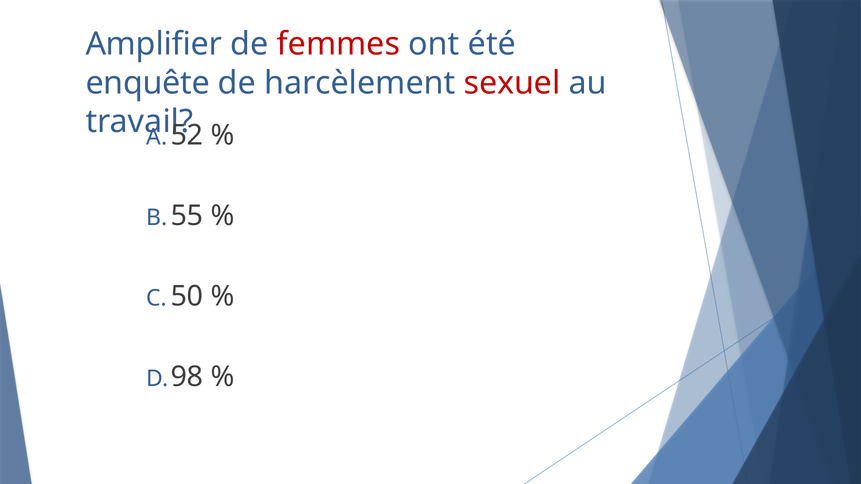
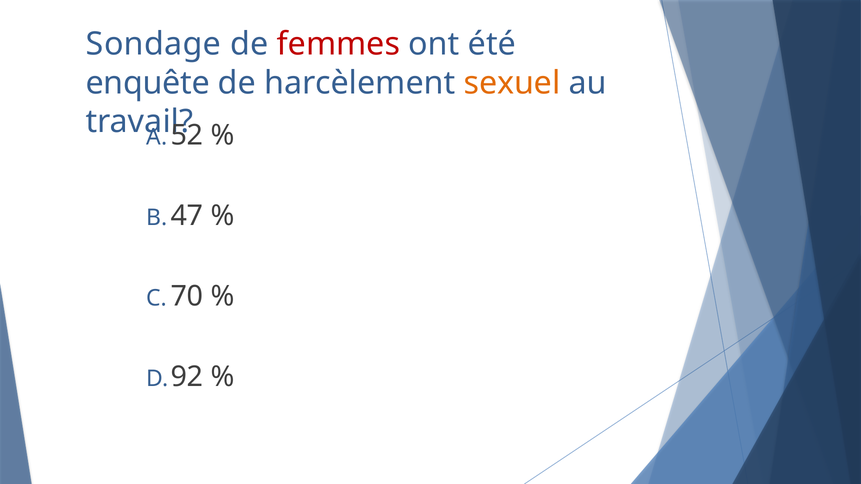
Amplifier: Amplifier -> Sondage
sexuel colour: red -> orange
55: 55 -> 47
50: 50 -> 70
98: 98 -> 92
